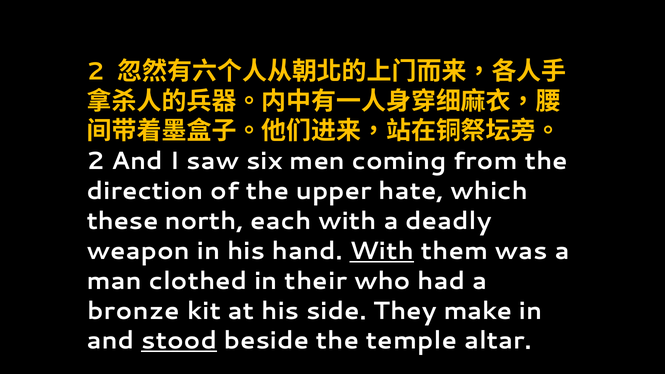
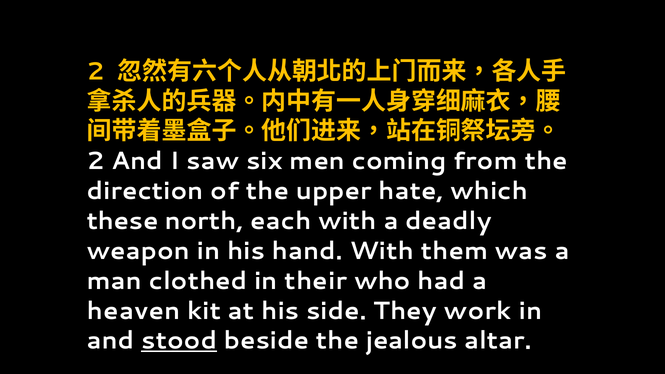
With at (382, 251) underline: present -> none
bronze: bronze -> heaven
make: make -> work
temple: temple -> jealous
